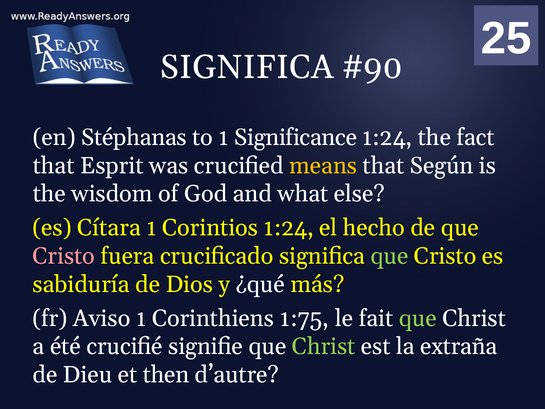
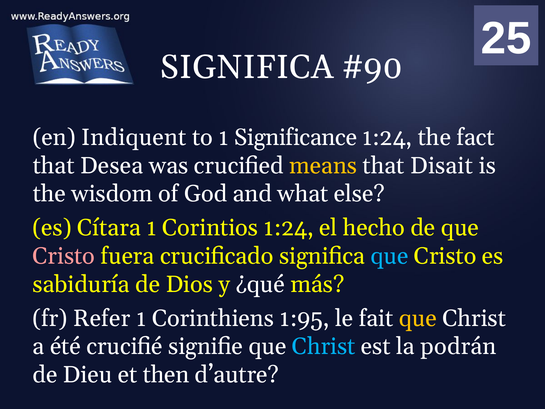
Stéphanas: Stéphanas -> Indiquent
Esprit: Esprit -> Desea
Según: Según -> Disait
que at (389, 256) colour: light green -> light blue
Aviso: Aviso -> Refer
1:75: 1:75 -> 1:95
que at (418, 318) colour: light green -> yellow
Christ at (324, 346) colour: light green -> light blue
extraña: extraña -> podrán
